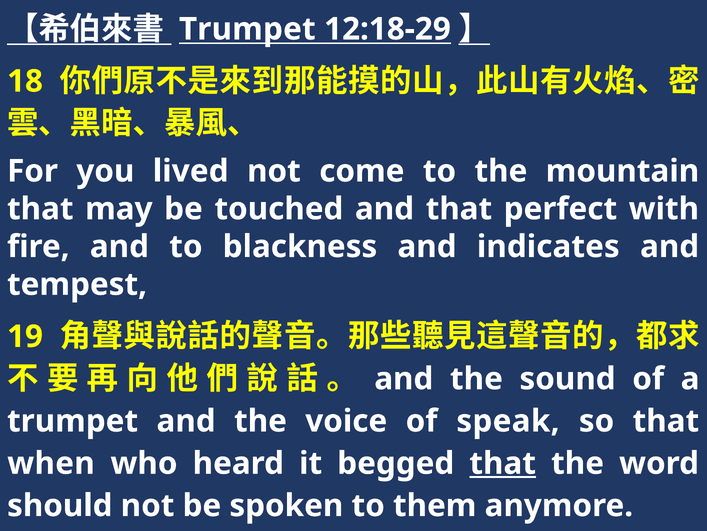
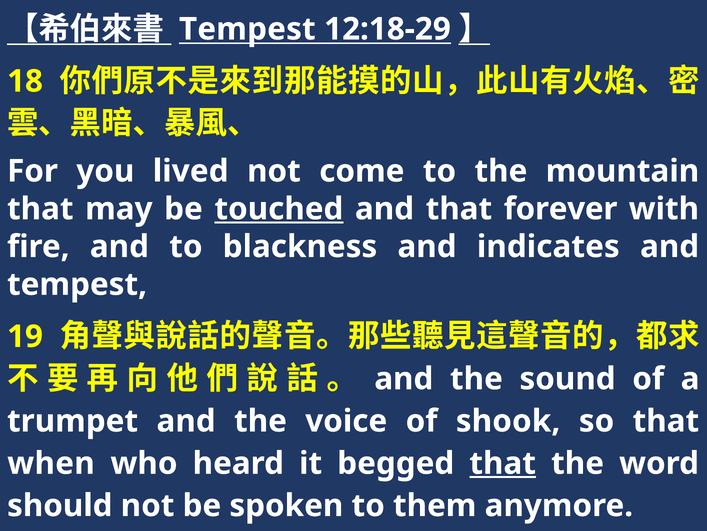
Trumpet at (247, 29): Trumpet -> Tempest
touched underline: none -> present
perfect: perfect -> forever
speak: speak -> shook
